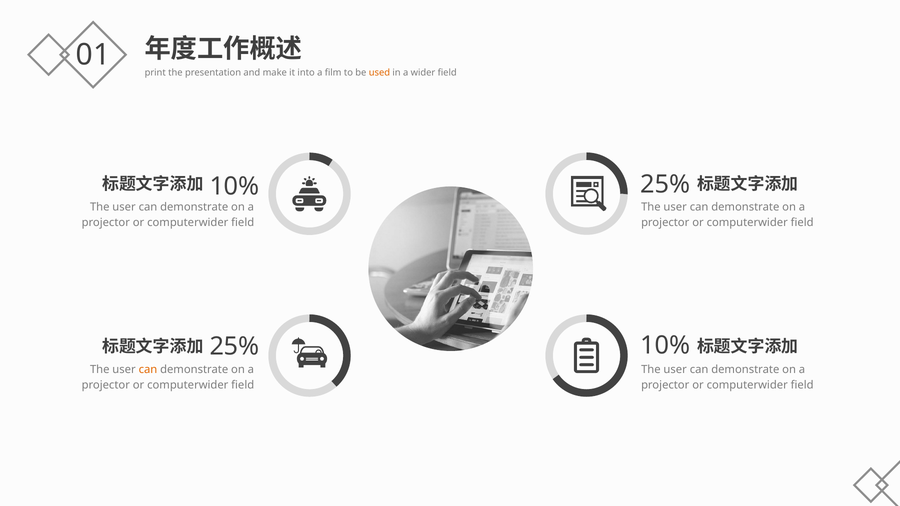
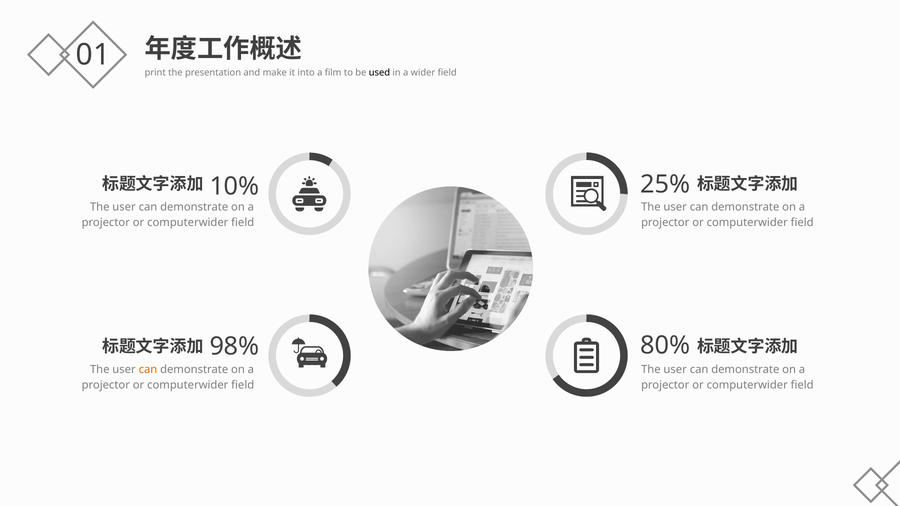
used colour: orange -> black
10% at (665, 346): 10% -> 80%
25% at (234, 347): 25% -> 98%
